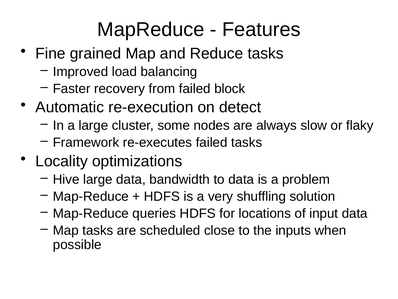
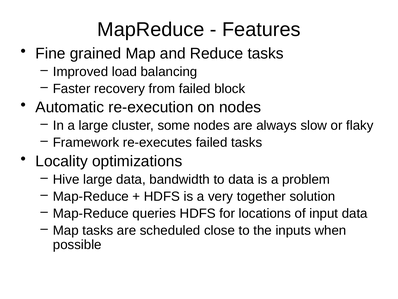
on detect: detect -> nodes
shuffling: shuffling -> together
